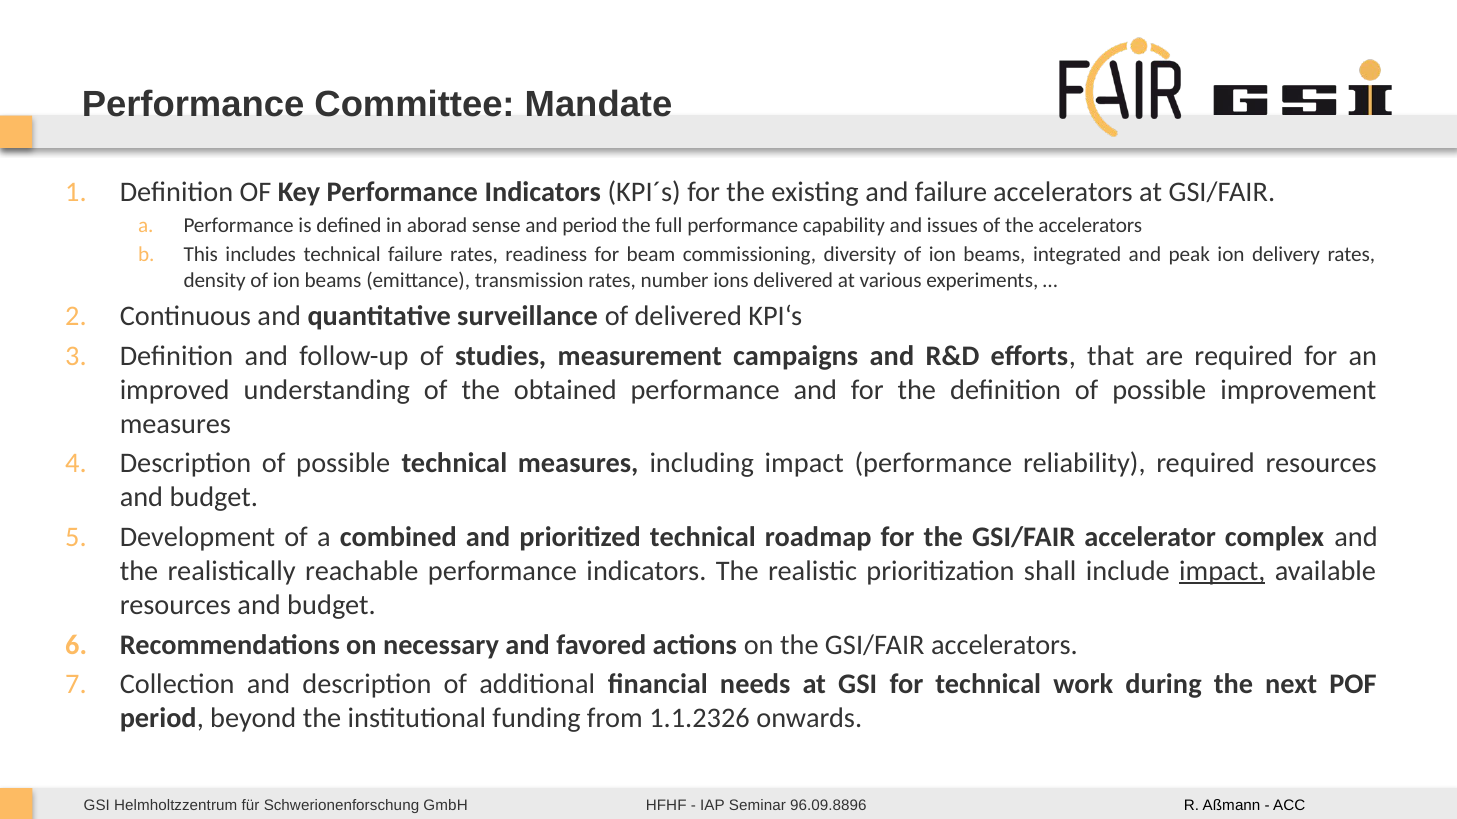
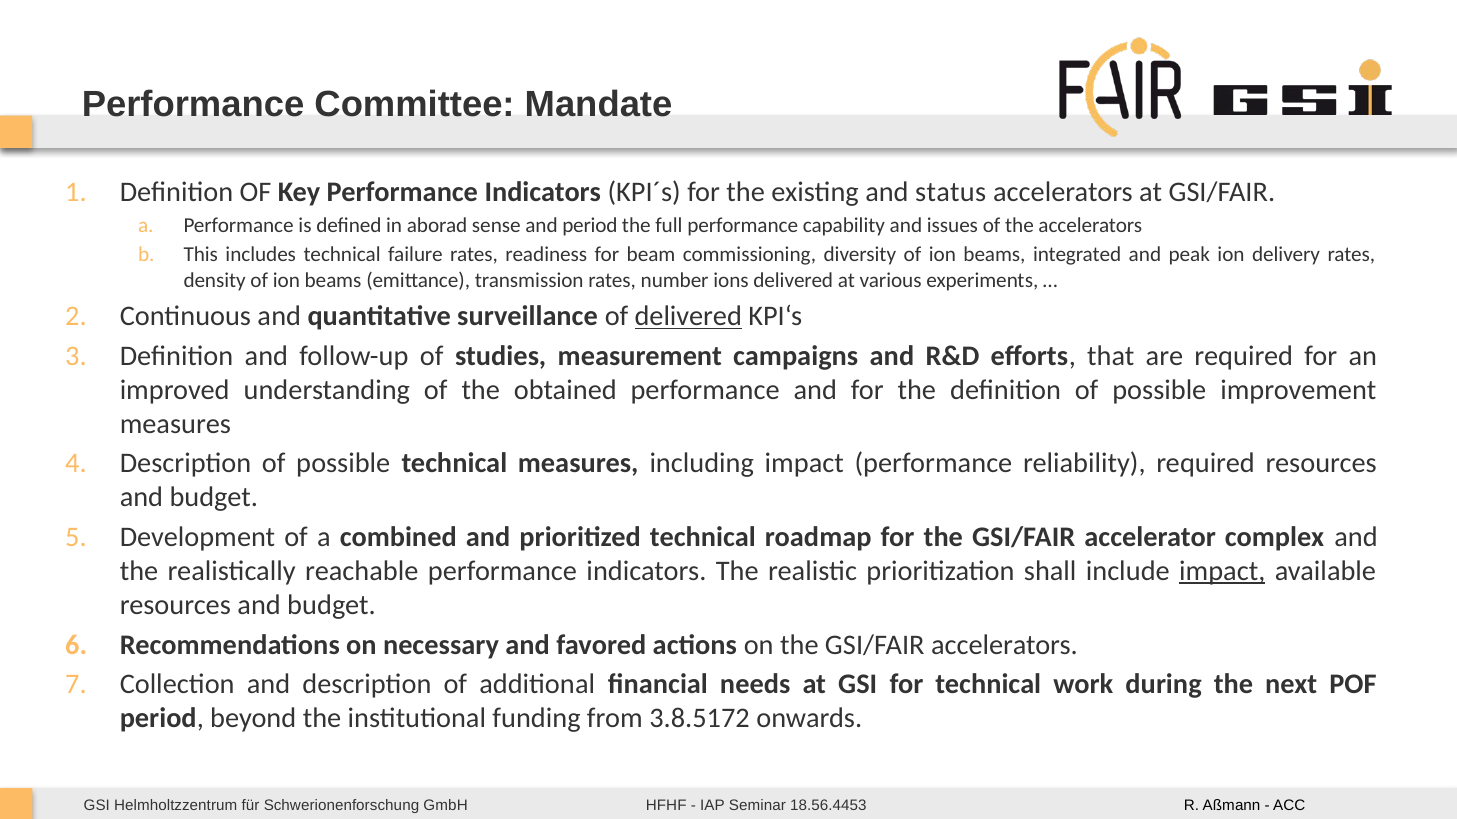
and failure: failure -> status
delivered at (688, 316) underline: none -> present
1.1.2326: 1.1.2326 -> 3.8.5172
96.09.8896: 96.09.8896 -> 18.56.4453
